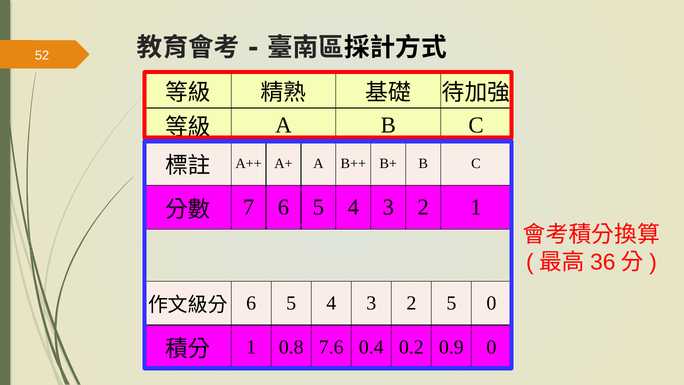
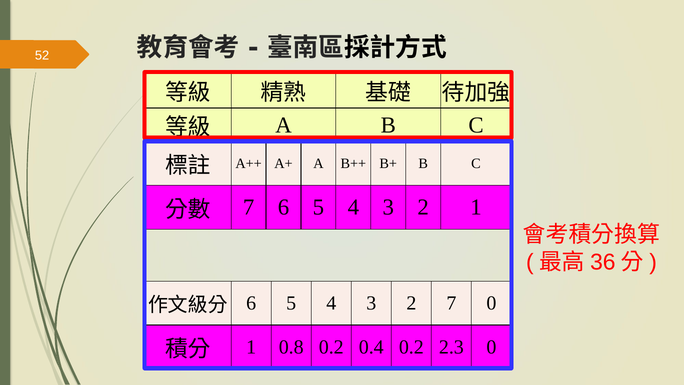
2 5: 5 -> 7
0.8 7.6: 7.6 -> 0.2
0.9: 0.9 -> 2.3
